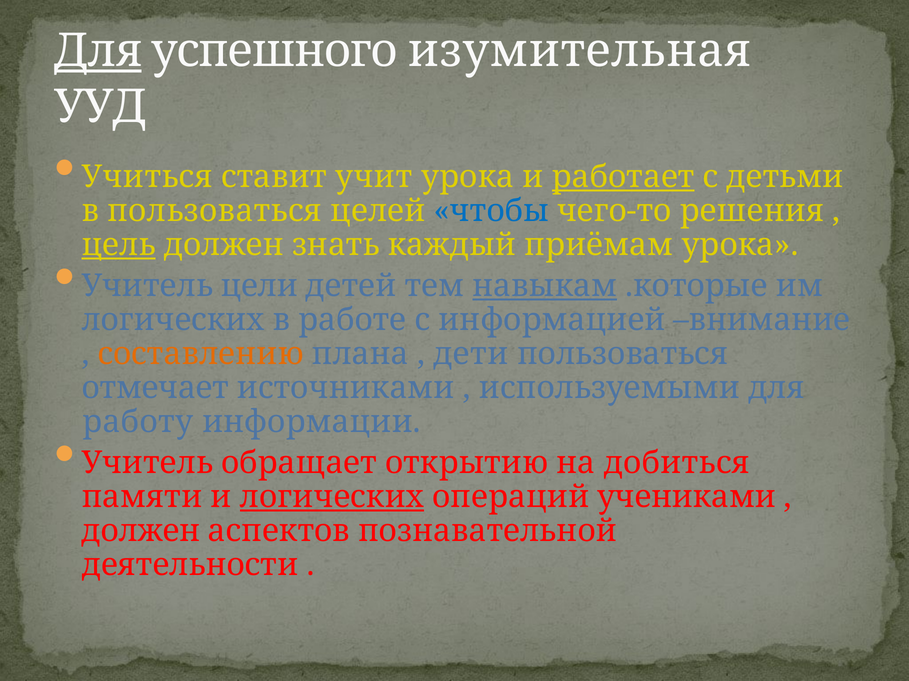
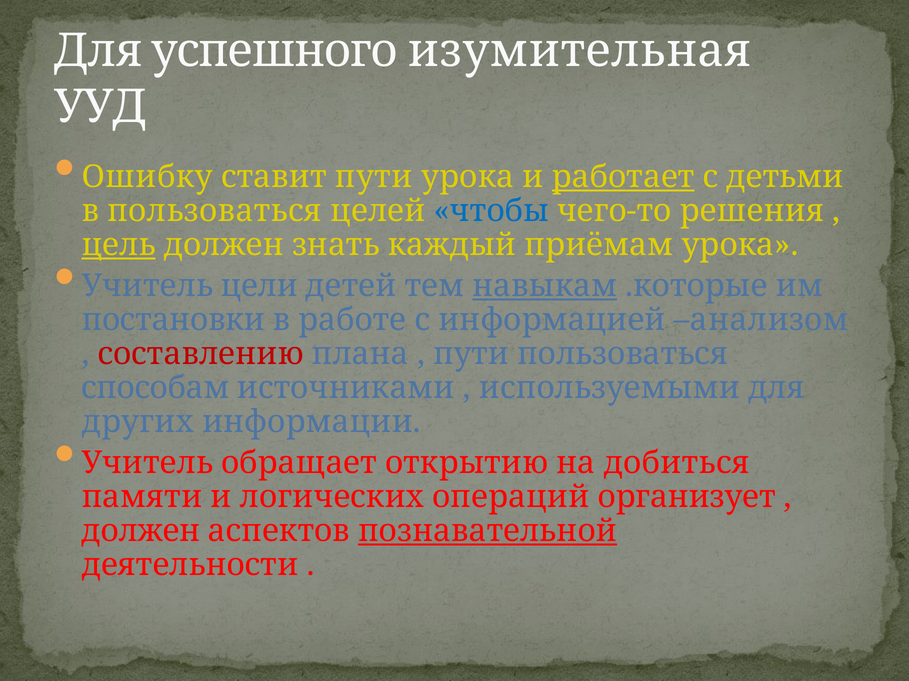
Для at (98, 51) underline: present -> none
Учиться: Учиться -> Ошибку
ставит учит: учит -> пути
логических at (173, 320): логических -> постановки
внимание: внимание -> анализом
составлению colour: orange -> red
дети at (471, 354): дети -> пути
отмечает: отмечает -> способам
работу: работу -> других
логических at (332, 497) underline: present -> none
учениками: учениками -> организует
познавательной underline: none -> present
